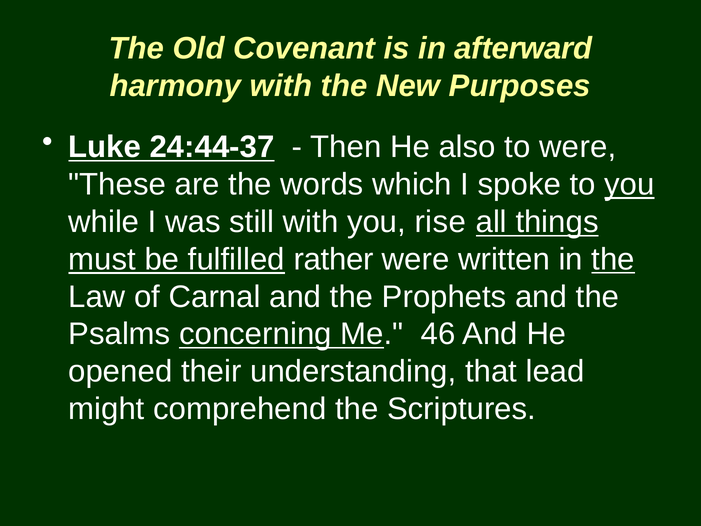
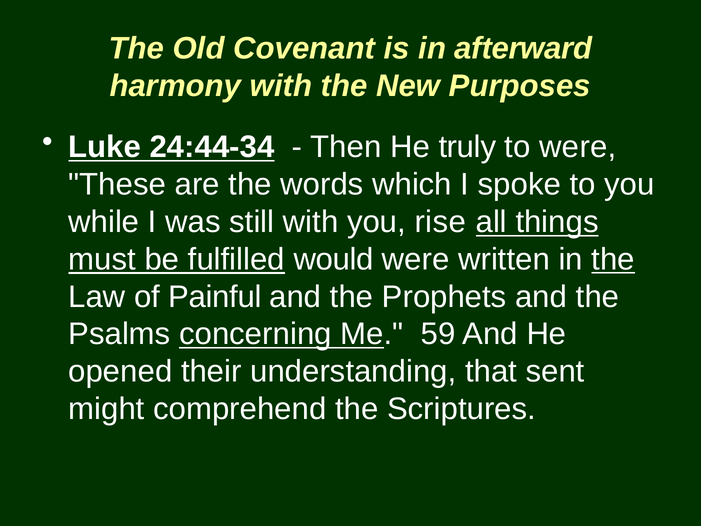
24:44-37: 24:44-37 -> 24:44-34
also: also -> truly
you at (629, 184) underline: present -> none
rather: rather -> would
Carnal: Carnal -> Painful
46: 46 -> 59
lead: lead -> sent
